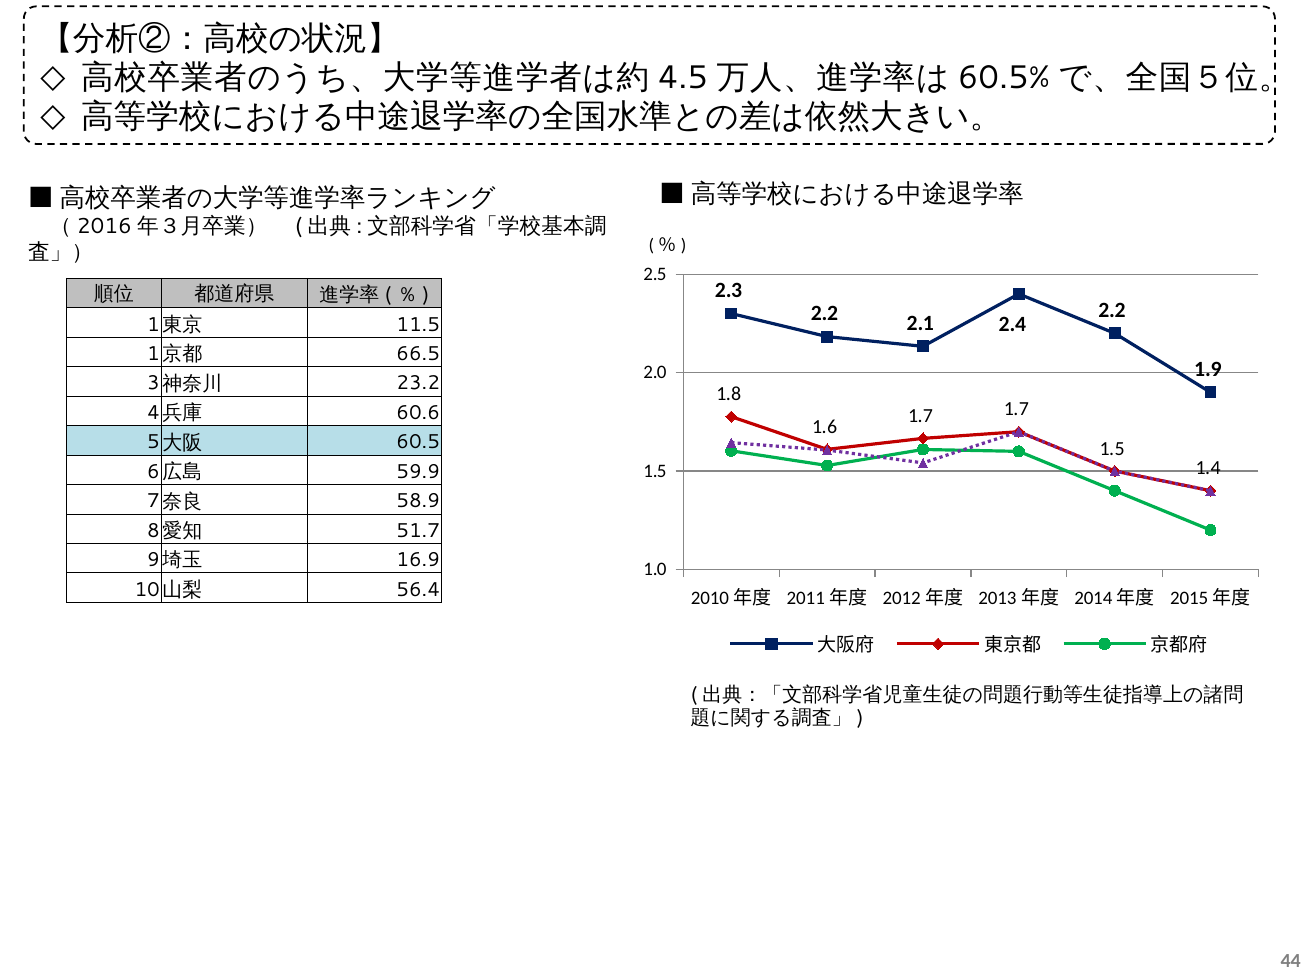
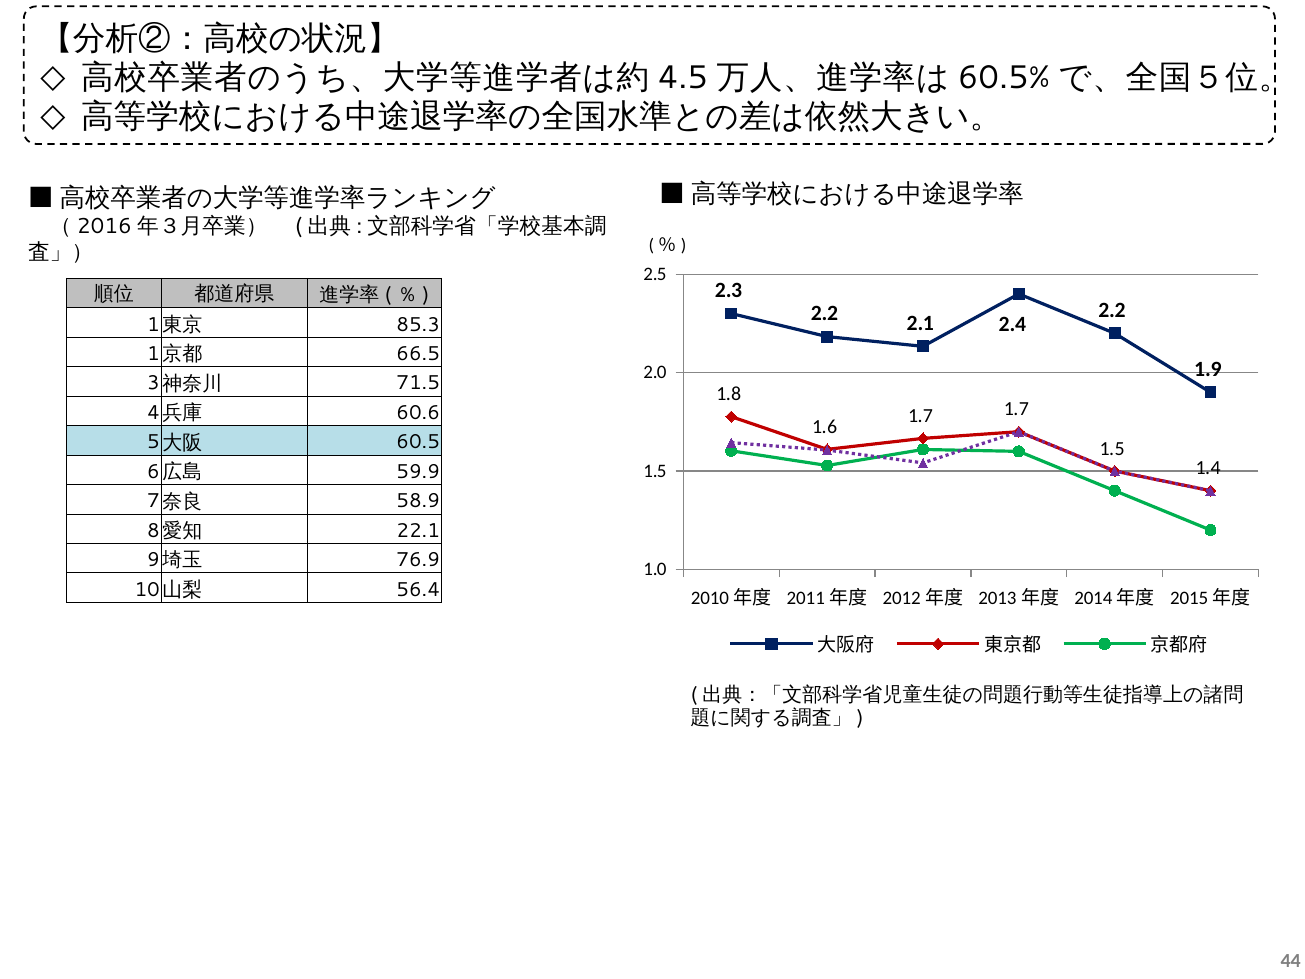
11.5: 11.5 -> 85.3
23.2: 23.2 -> 71.5
51.7: 51.7 -> 22.1
16.9: 16.9 -> 76.9
